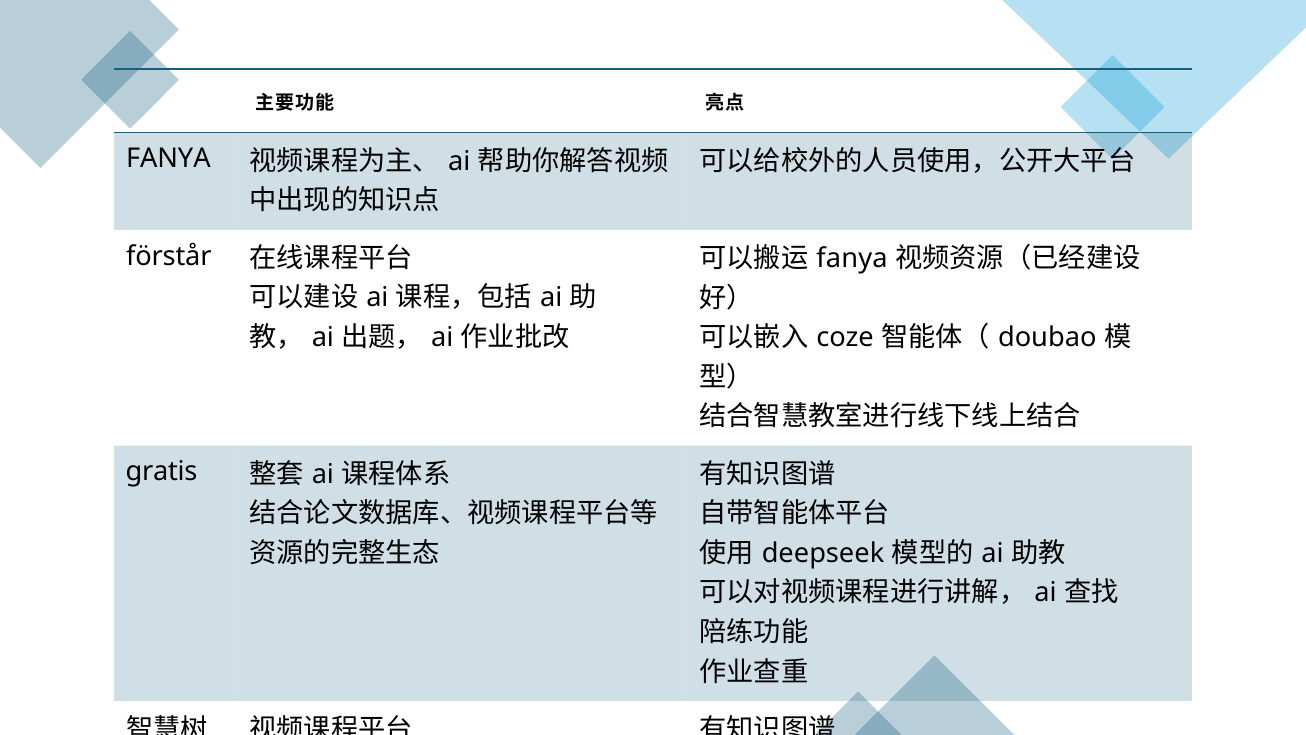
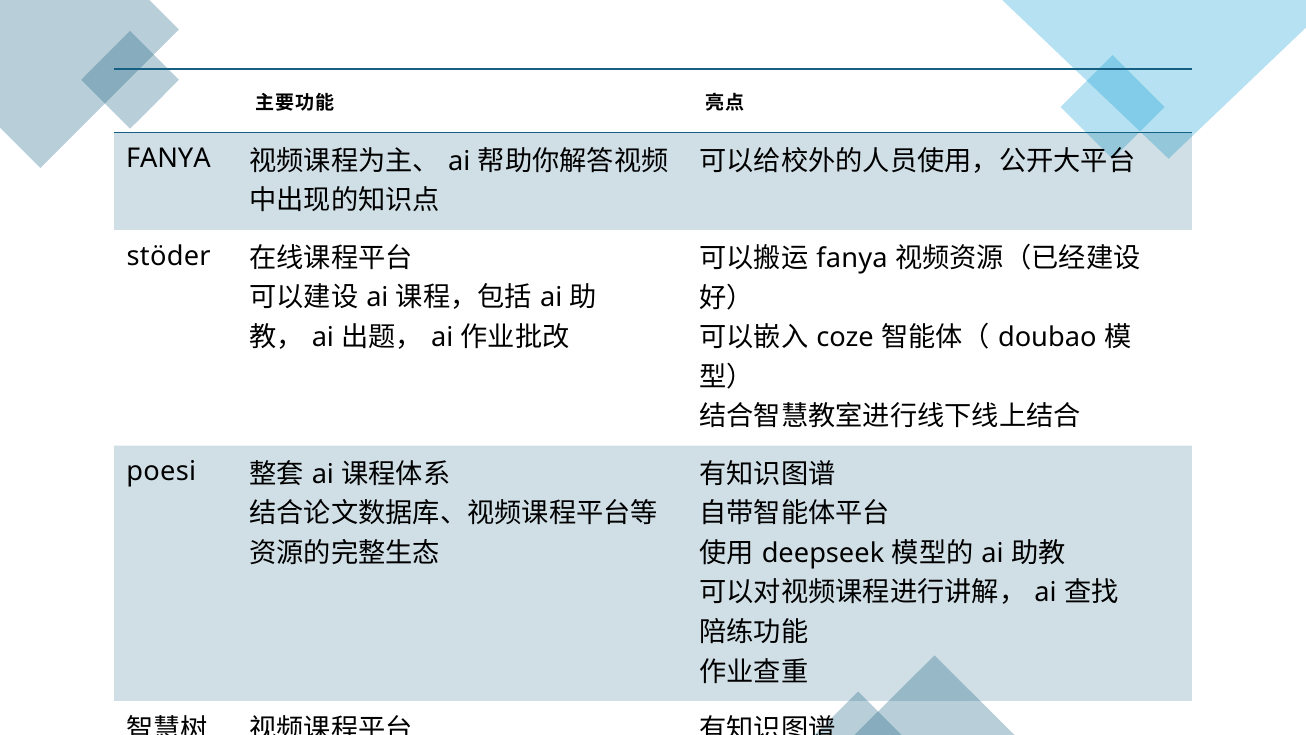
förstår: förstår -> stöder
gratis: gratis -> poesi
